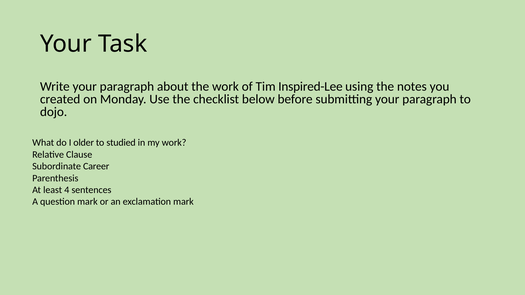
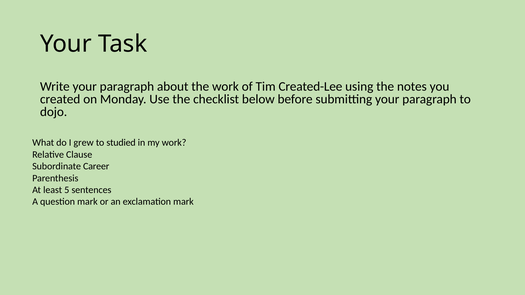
Inspired-Lee: Inspired-Lee -> Created-Lee
older: older -> grew
4: 4 -> 5
